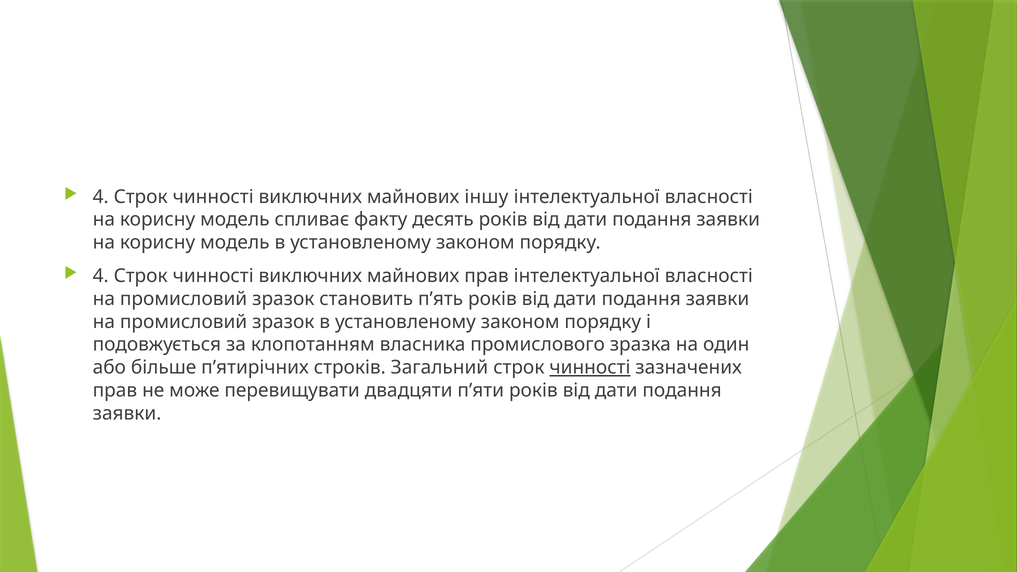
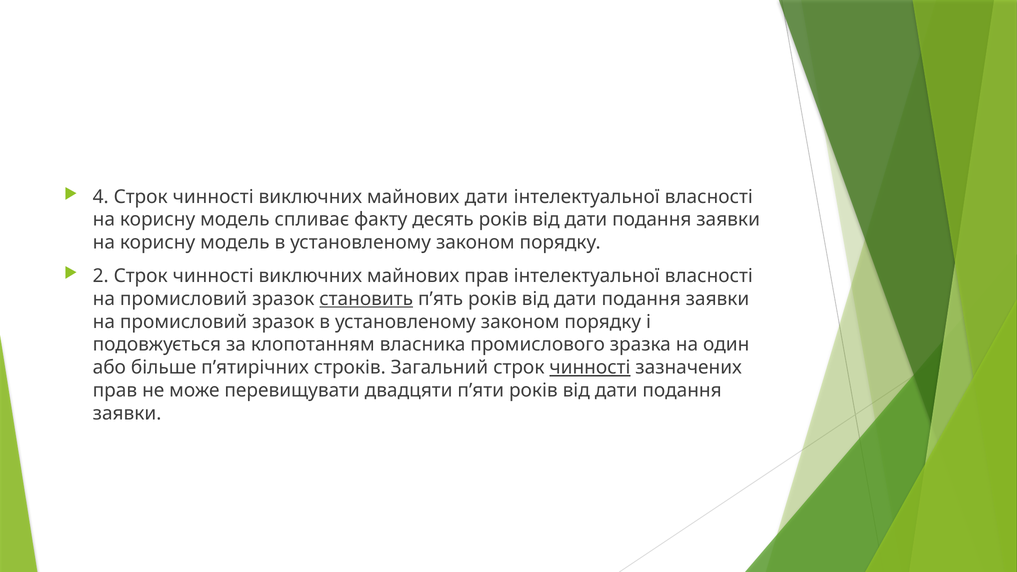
майнових іншу: іншу -> дати
4 at (101, 276): 4 -> 2
становить underline: none -> present
